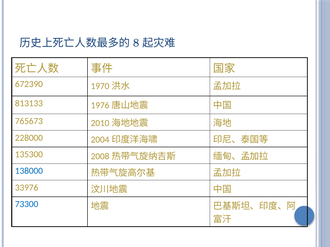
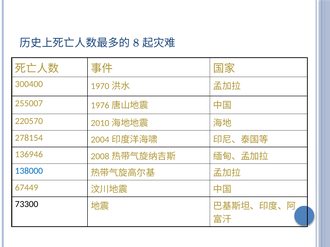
672390: 672390 -> 300400
813133: 813133 -> 255007
765673: 765673 -> 220570
228000: 228000 -> 278154
135300: 135300 -> 136946
33976: 33976 -> 67449
73300 colour: blue -> black
